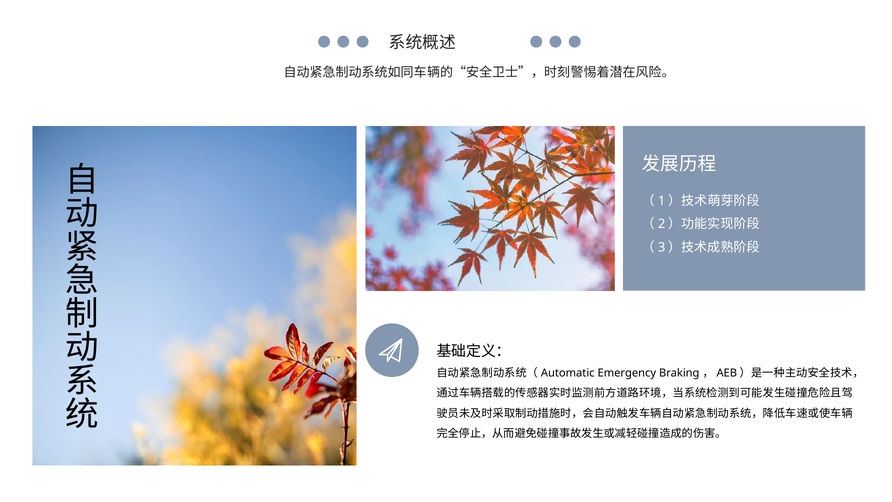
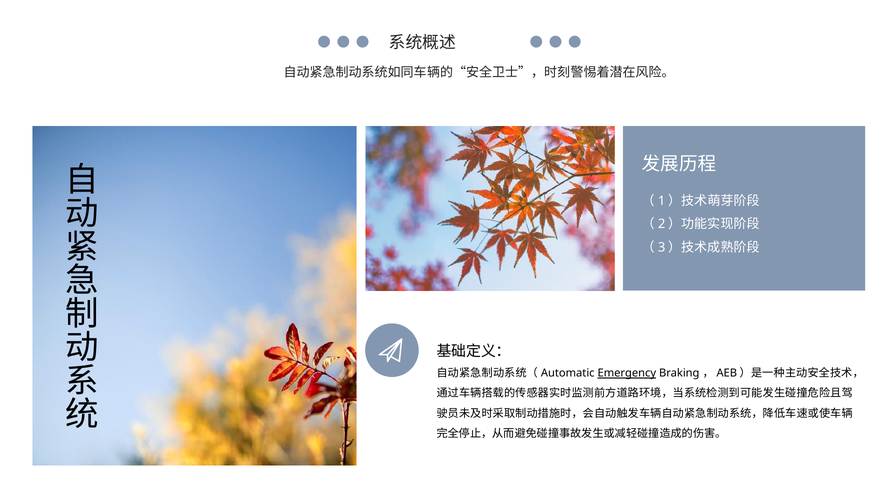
Emergency underline: none -> present
